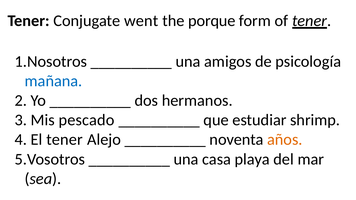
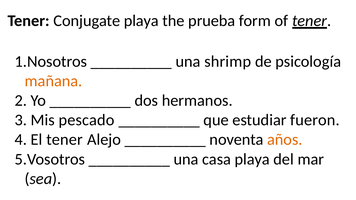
Conjugate went: went -> playa
porque: porque -> prueba
amigos: amigos -> shrimp
mañana colour: blue -> orange
shrimp: shrimp -> fueron
